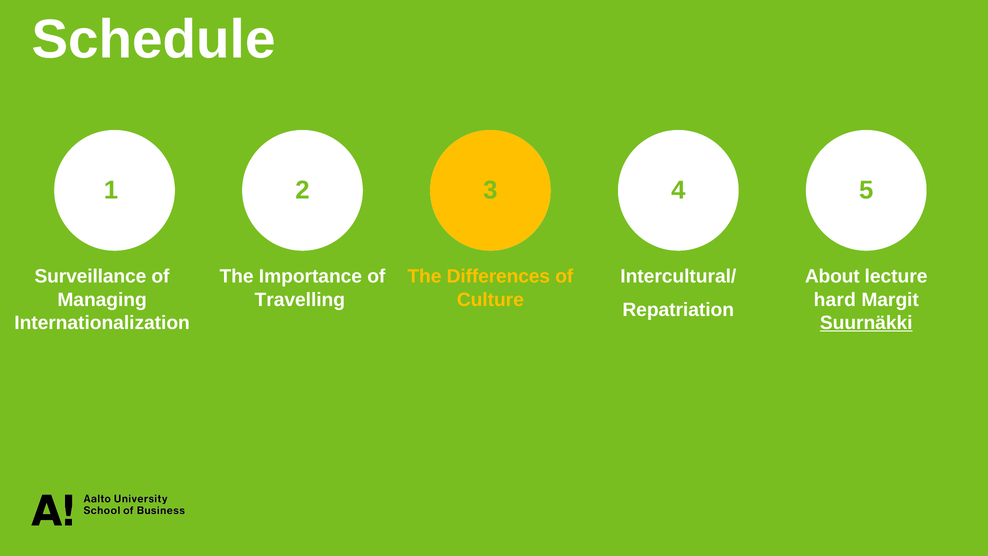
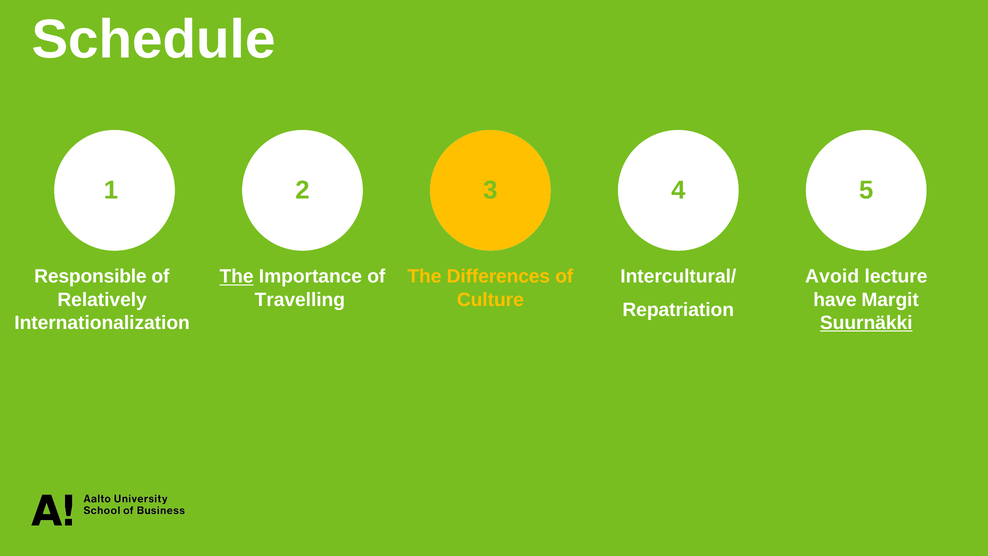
Surveillance: Surveillance -> Responsible
The at (237, 277) underline: none -> present
About: About -> Avoid
Managing: Managing -> Relatively
hard: hard -> have
